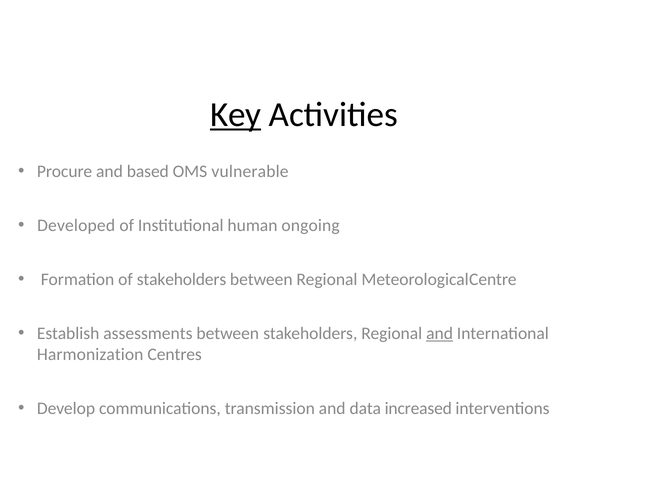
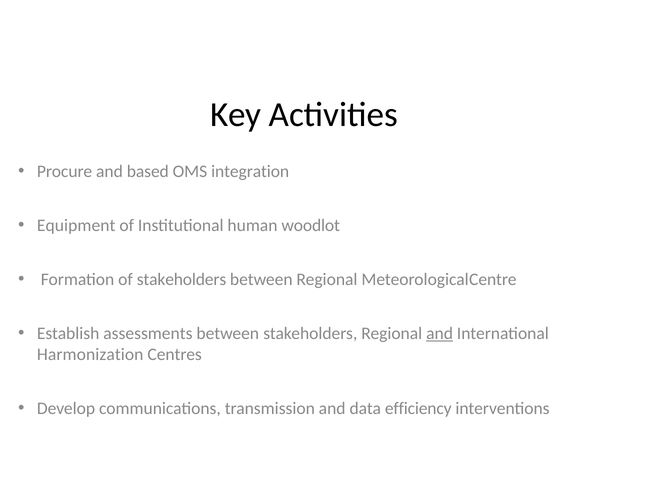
Key underline: present -> none
vulnerable: vulnerable -> integration
Developed: Developed -> Equipment
ongoing: ongoing -> woodlot
increased: increased -> efficiency
